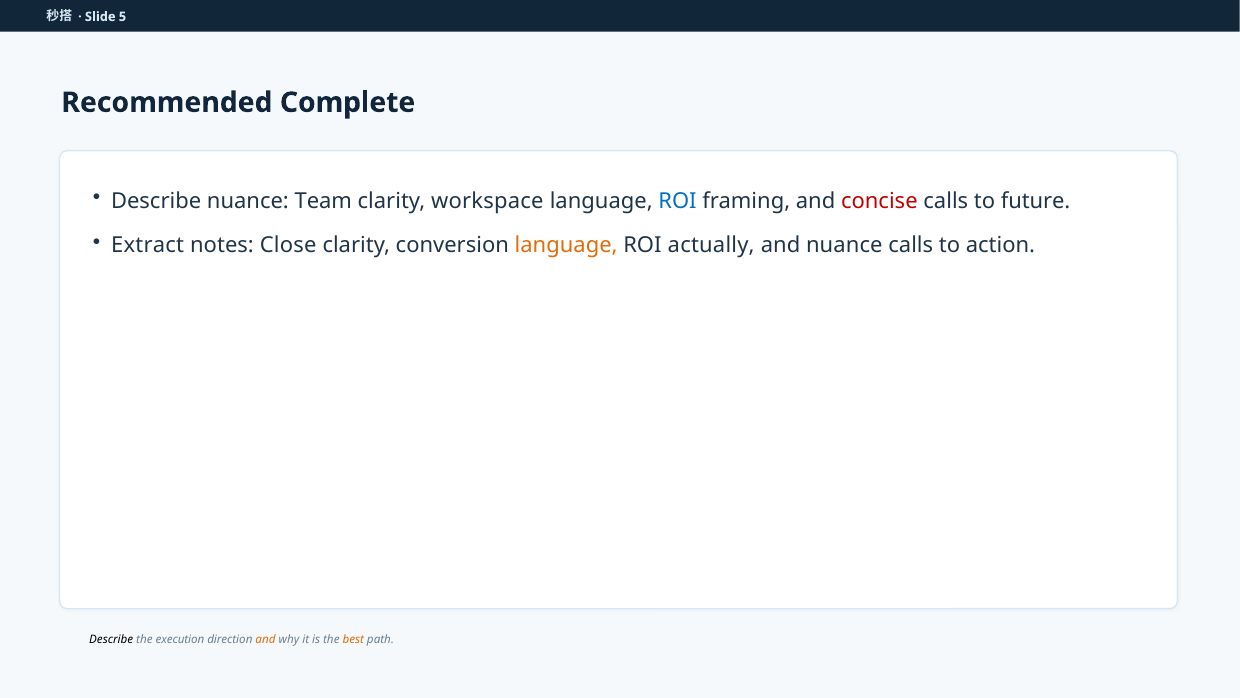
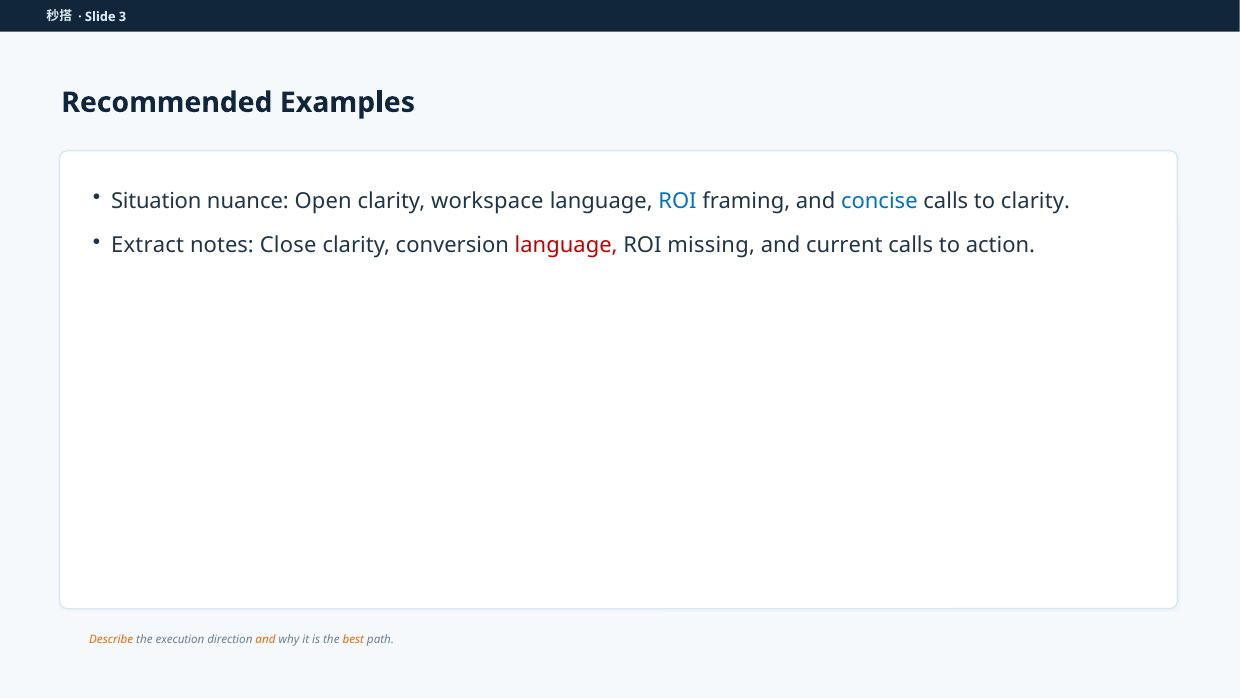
5: 5 -> 3
Complete: Complete -> Examples
Describe at (156, 201): Describe -> Situation
Team: Team -> Open
concise colour: red -> blue
to future: future -> clarity
language at (566, 245) colour: orange -> red
actually: actually -> missing
and nuance: nuance -> current
Describe at (111, 639) colour: black -> orange
